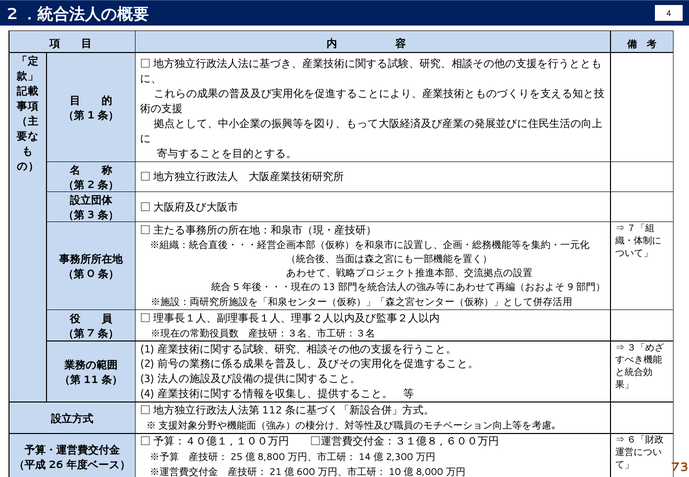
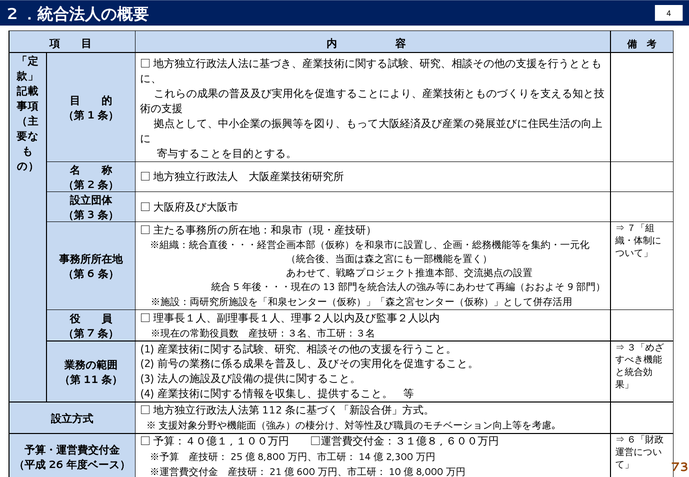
0: 0 -> 6
